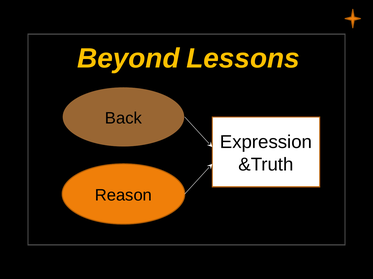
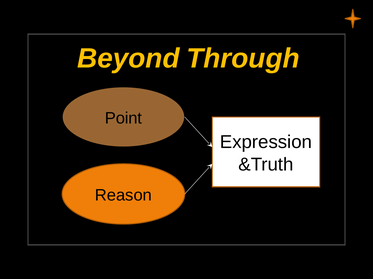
Lessons: Lessons -> Through
Back: Back -> Point
